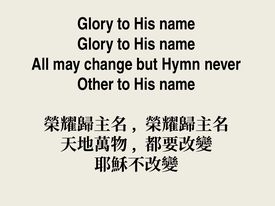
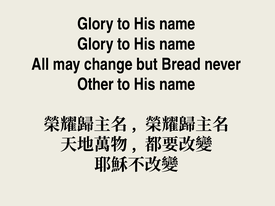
Hymn: Hymn -> Bread
